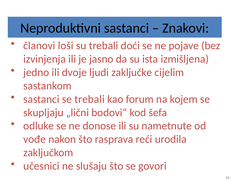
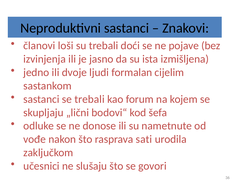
zaključke: zaključke -> formalan
reći: reći -> sati
